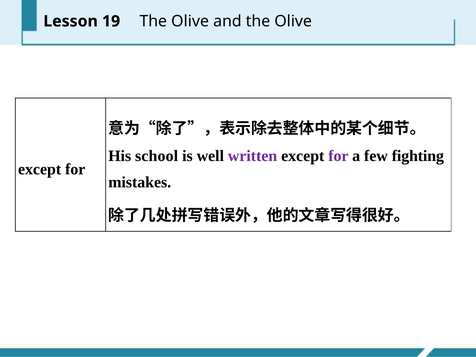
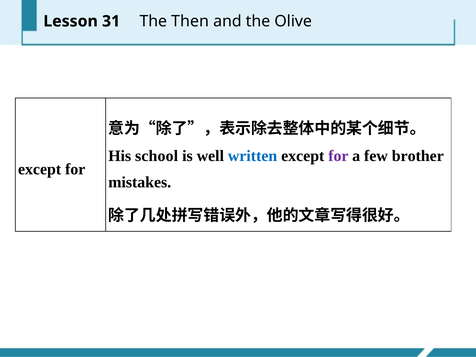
19: 19 -> 31
Olive at (190, 21): Olive -> Then
written colour: purple -> blue
fighting: fighting -> brother
